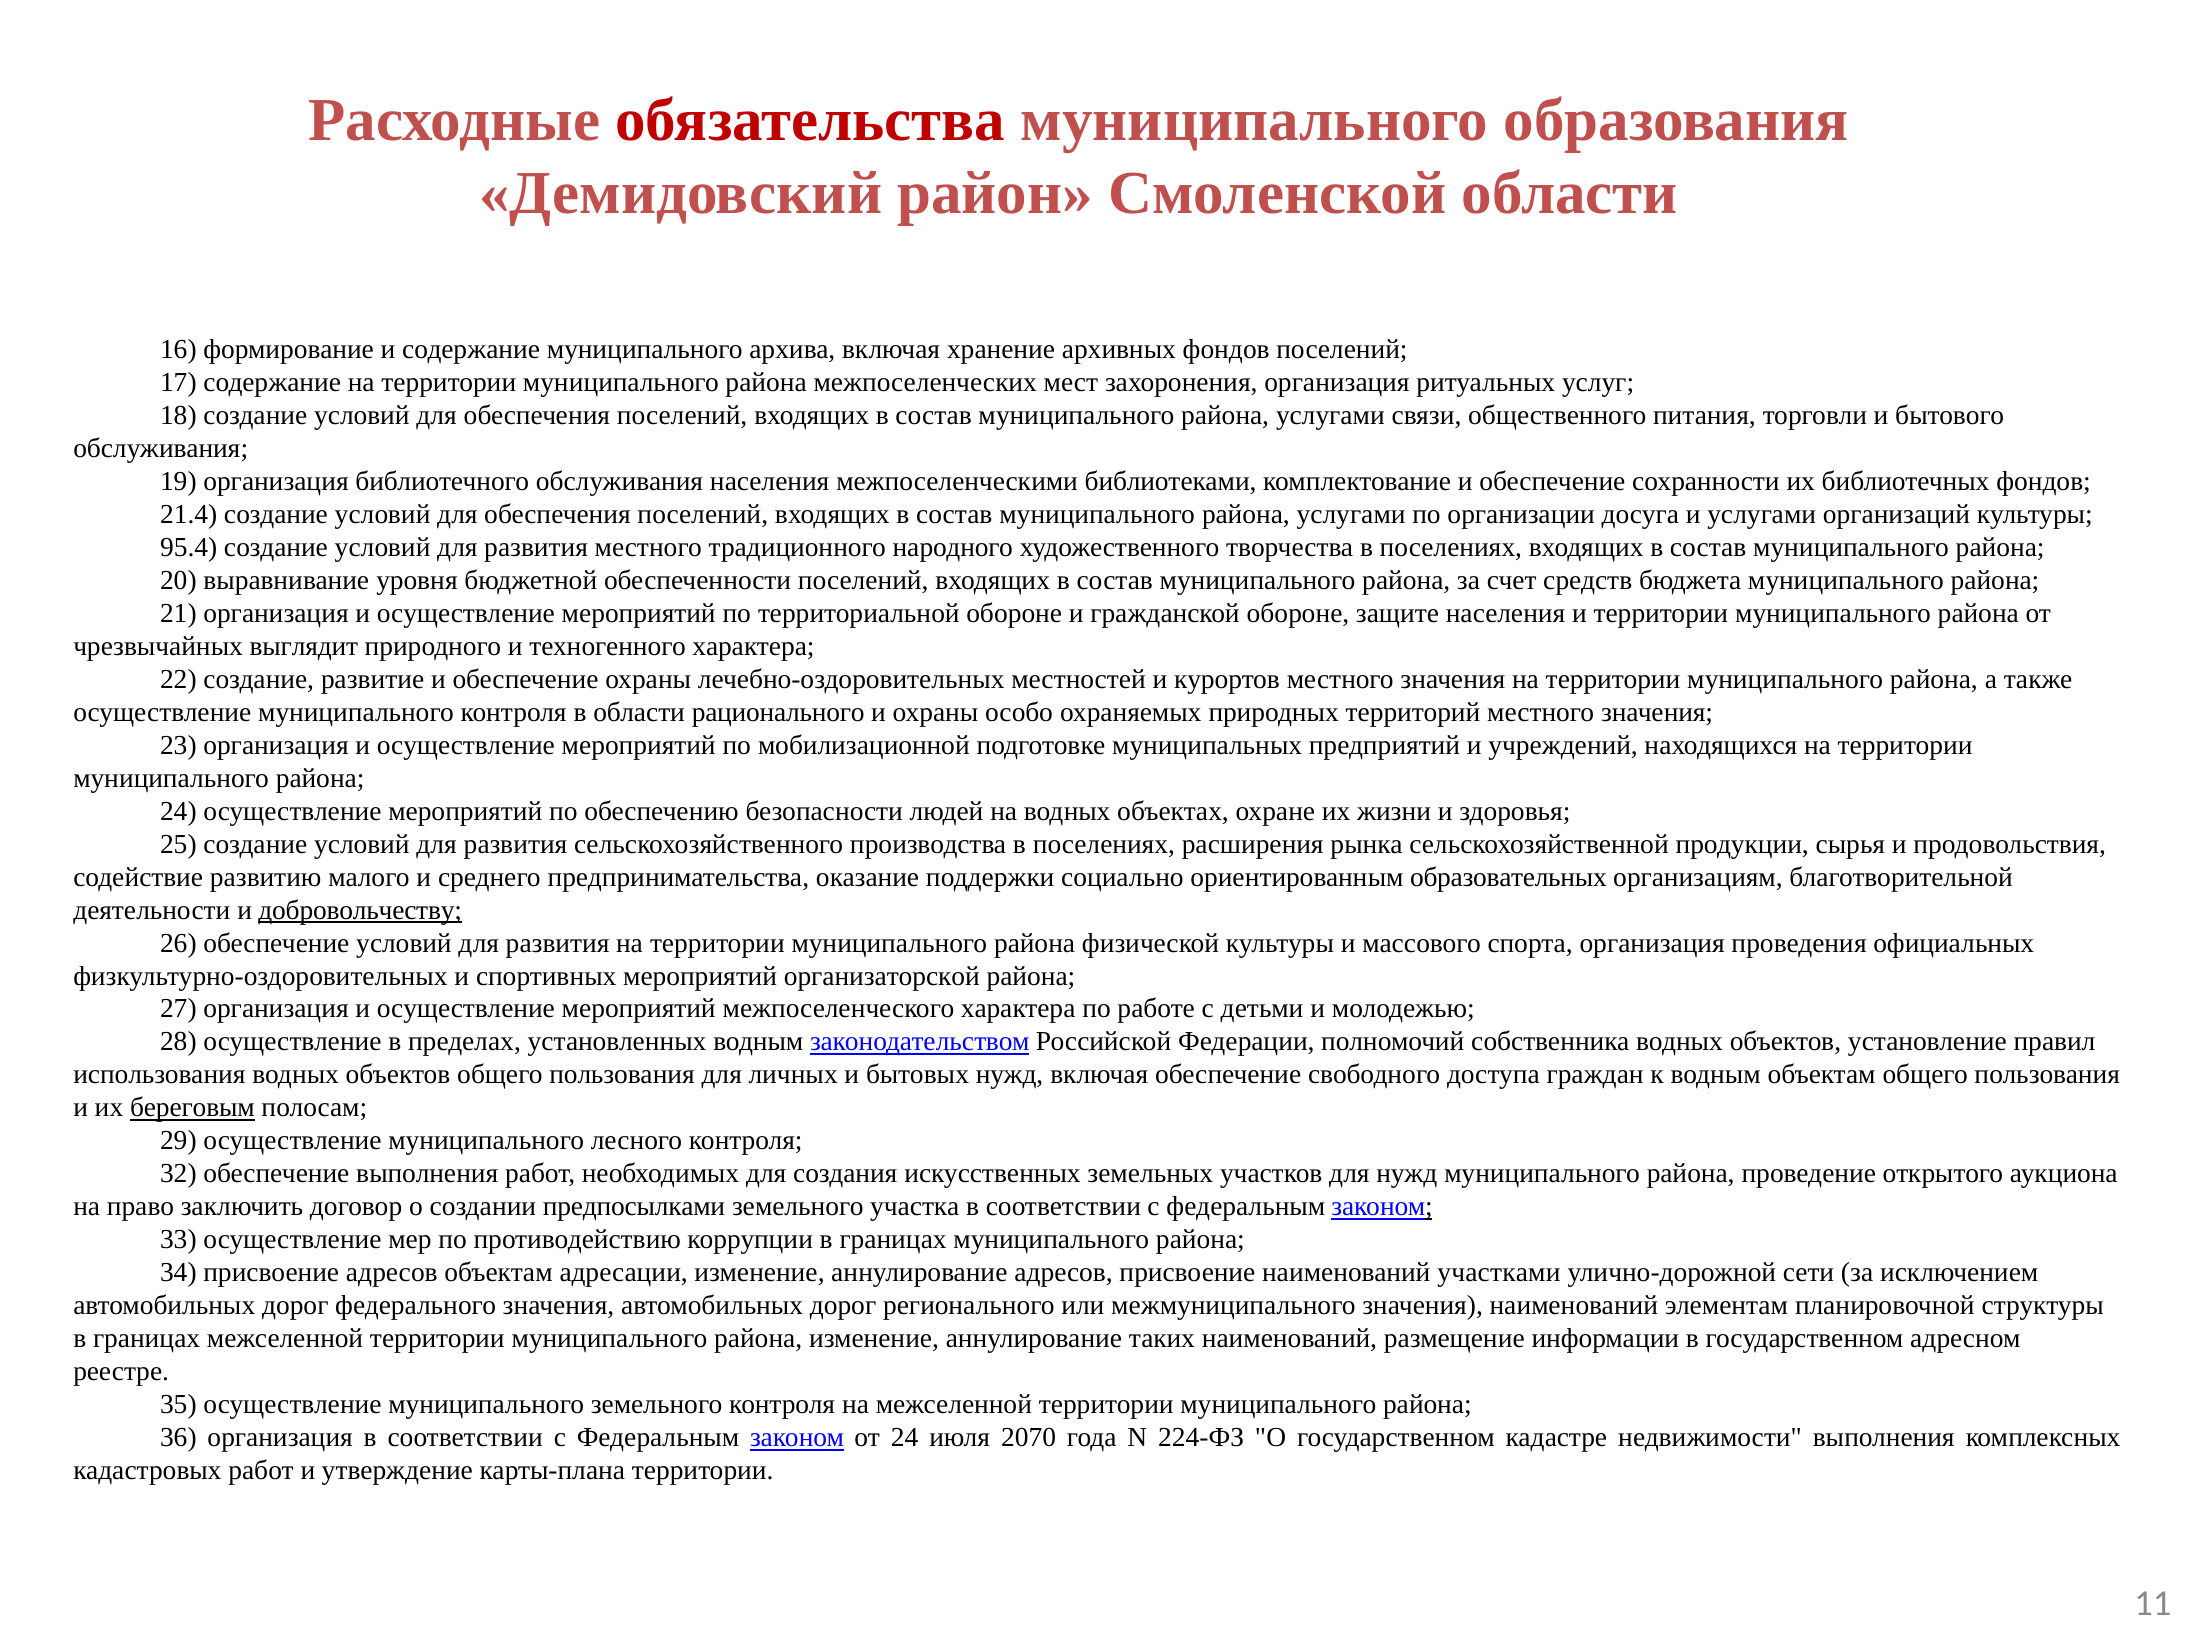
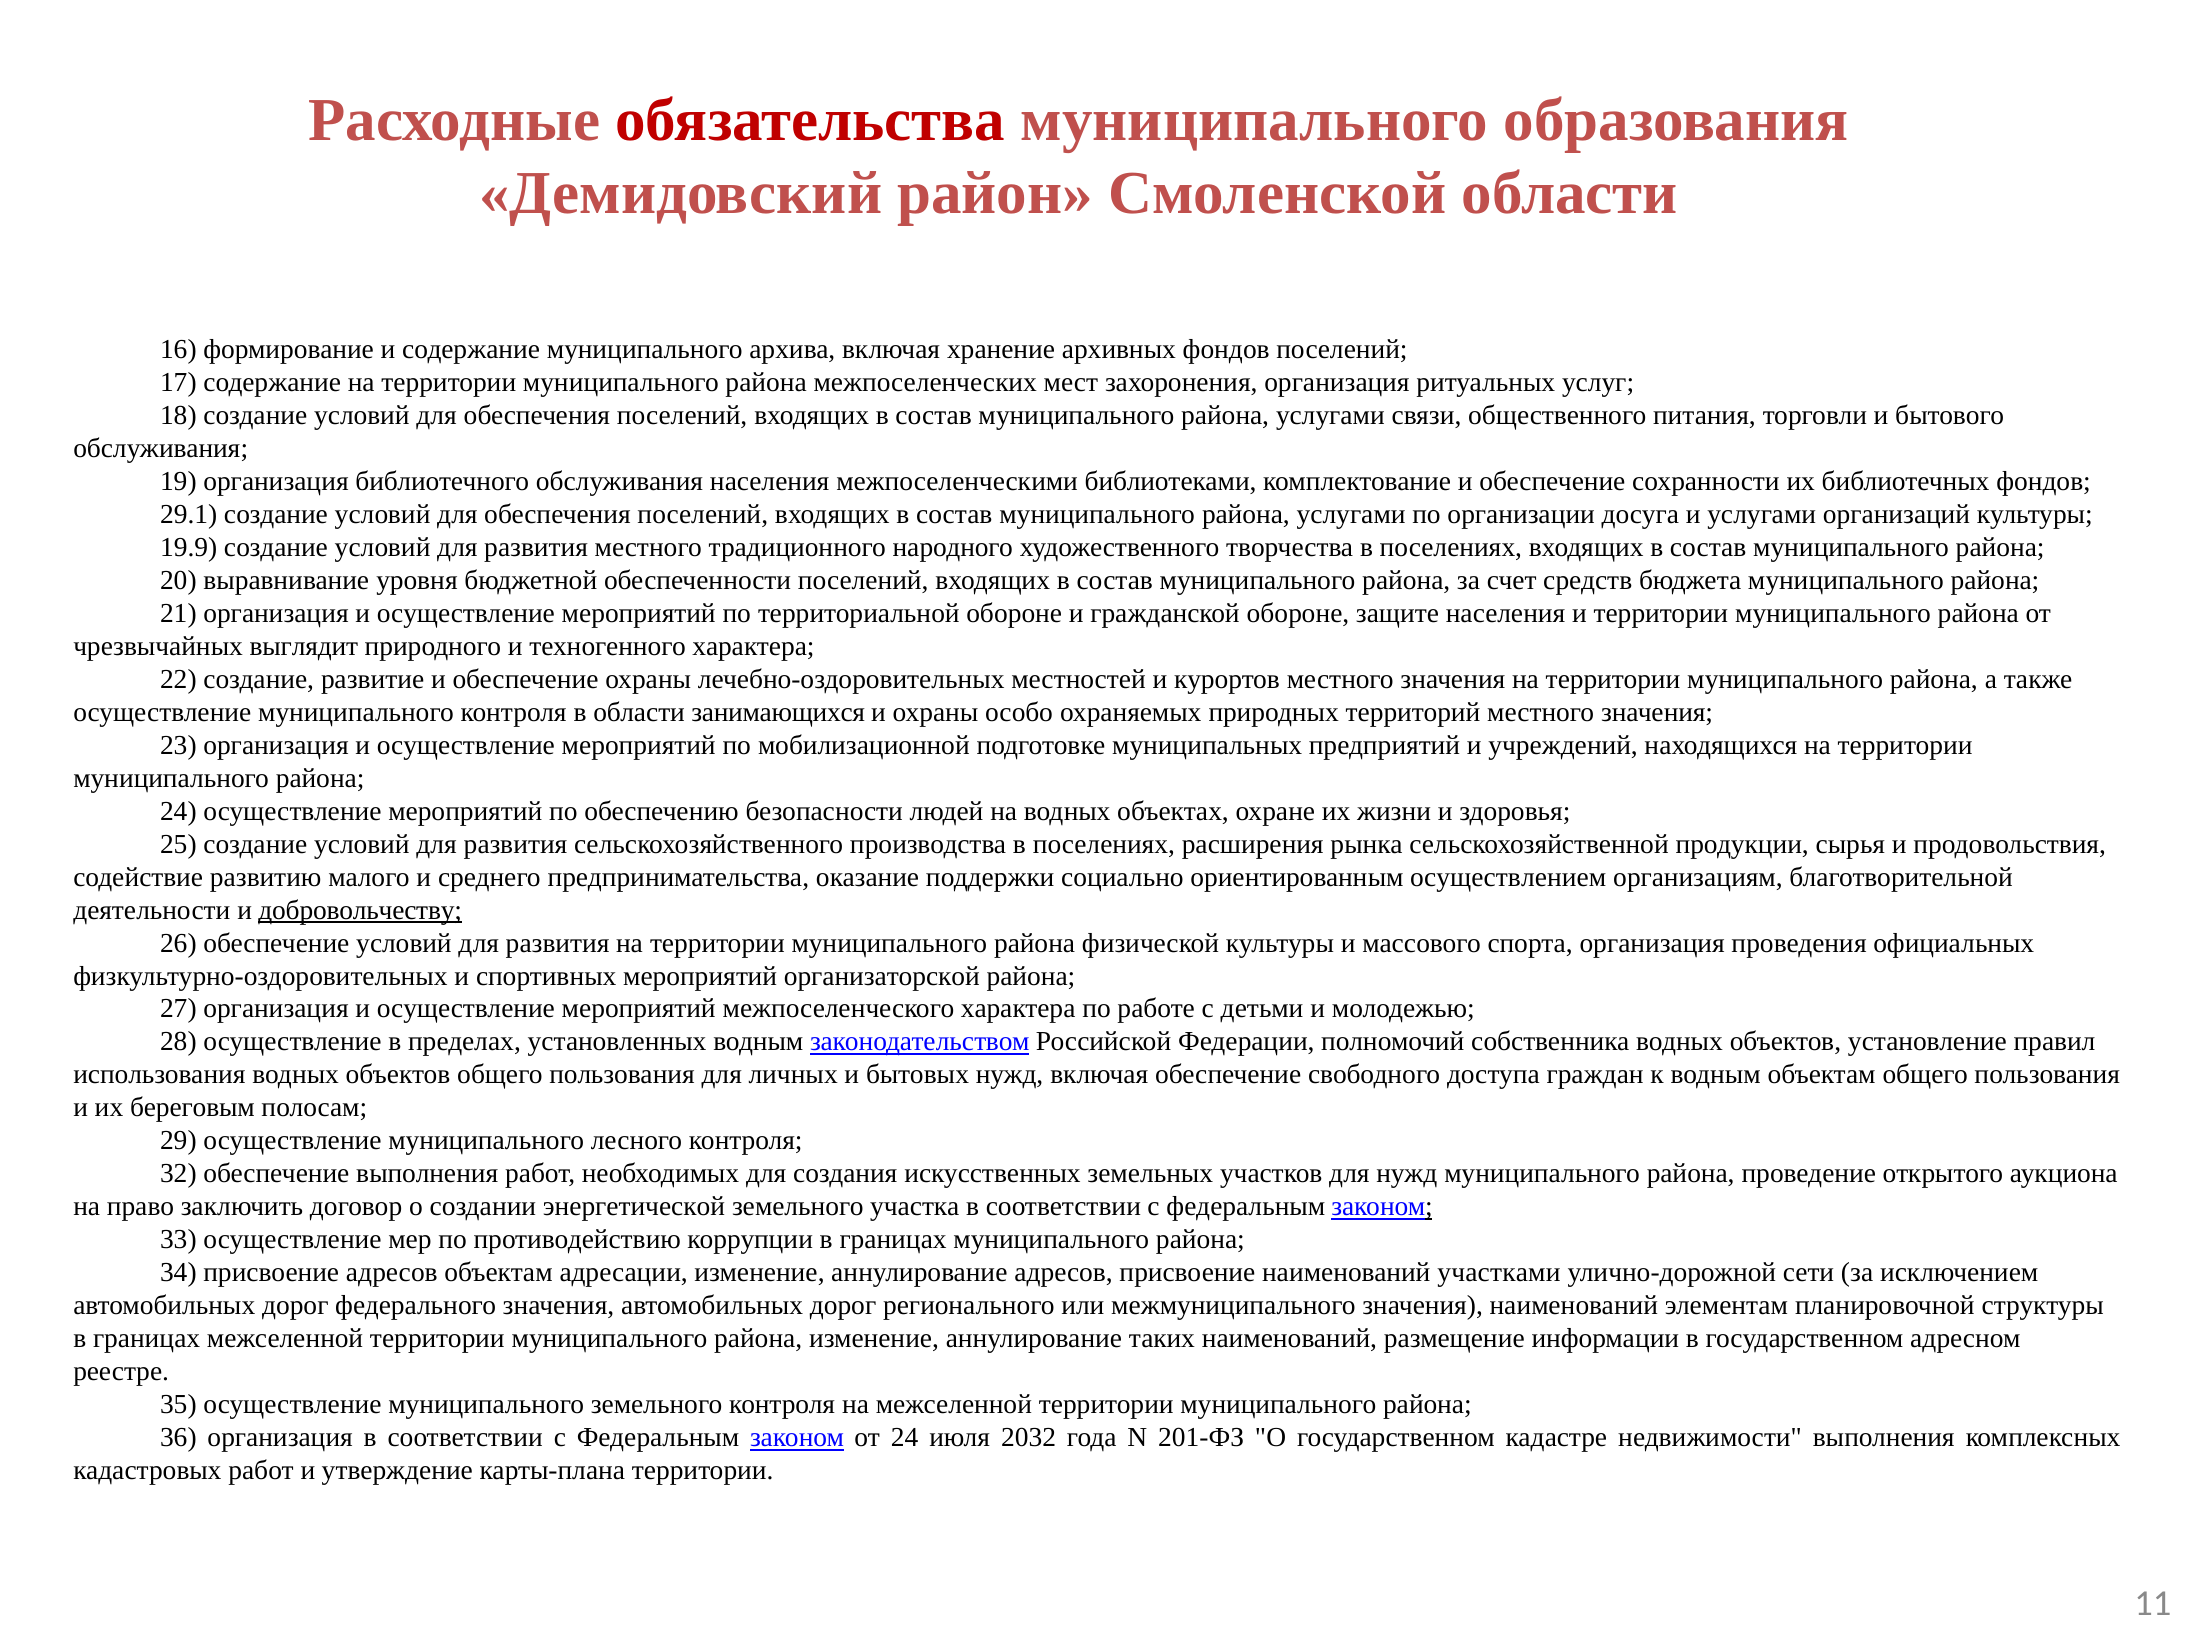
21.4: 21.4 -> 29.1
95.4: 95.4 -> 19.9
рационального: рационального -> занимающихся
образовательных: образовательных -> осуществлением
береговым underline: present -> none
предпосылками: предпосылками -> энергетической
2070: 2070 -> 2032
224-ФЗ: 224-ФЗ -> 201-ФЗ
